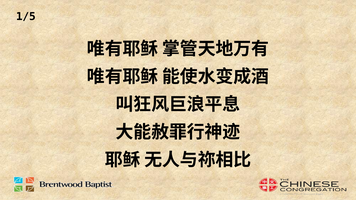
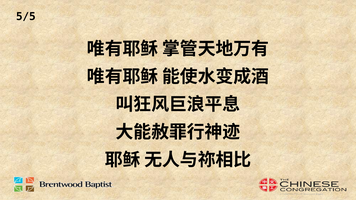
1/5: 1/5 -> 5/5
